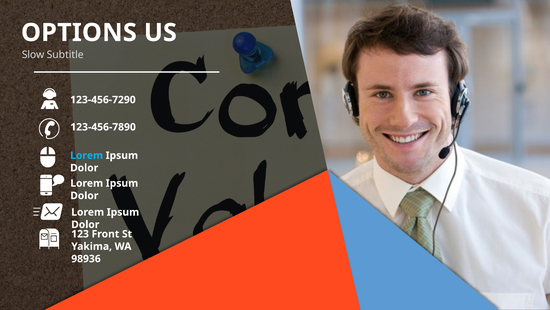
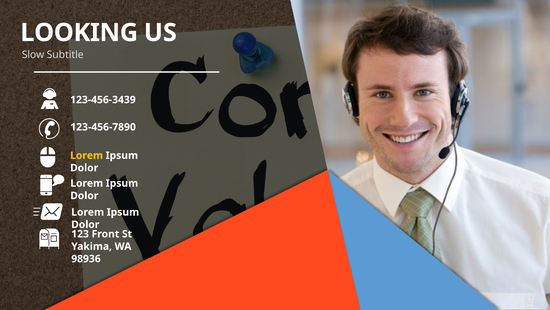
OPTIONS: OPTIONS -> LOOKING
123-456-7290: 123-456-7290 -> 123-456-3439
Lorem at (87, 155) colour: light blue -> yellow
